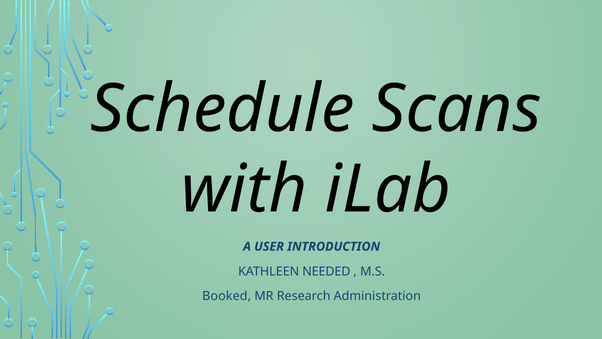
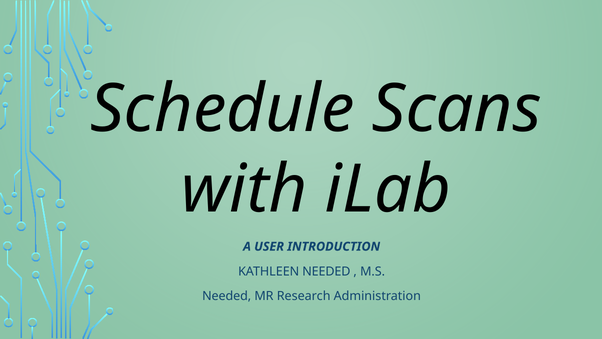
Booked at (227, 296): Booked -> Needed
